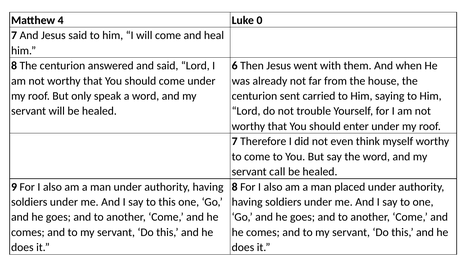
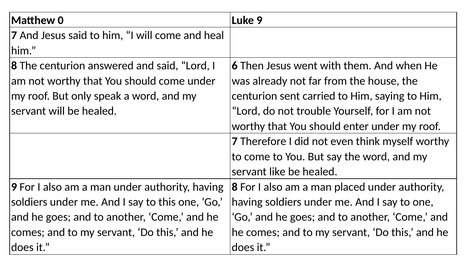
4: 4 -> 0
Luke 0: 0 -> 9
call: call -> like
